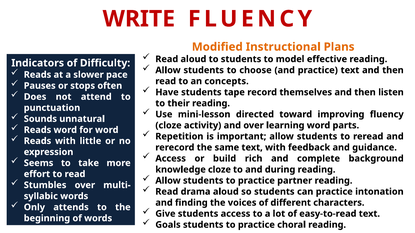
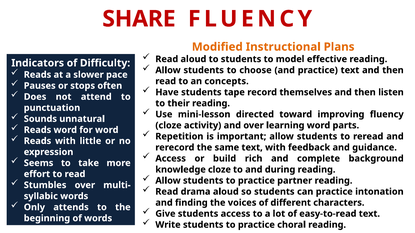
WRITE: WRITE -> SHARE
Goals: Goals -> Write
